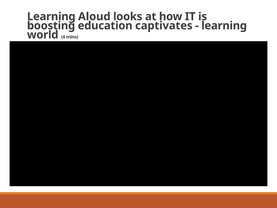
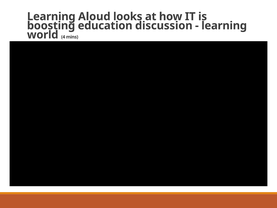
captivates: captivates -> discussion
